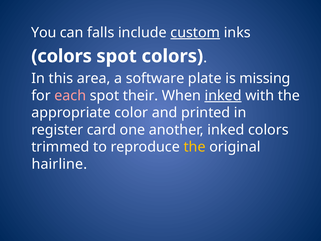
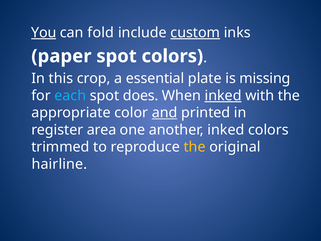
You underline: none -> present
falls: falls -> fold
colors at (62, 56): colors -> paper
area: area -> crop
software: software -> essential
each colour: pink -> light blue
their: their -> does
and underline: none -> present
card: card -> area
